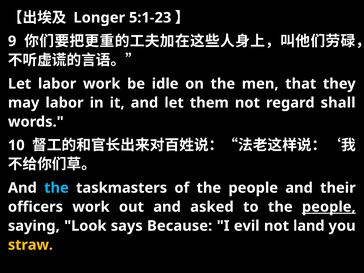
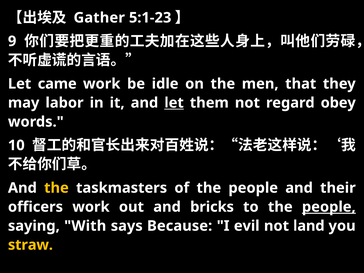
Longer: Longer -> Gather
Let labor: labor -> came
let at (174, 103) underline: none -> present
shall: shall -> obey
the at (56, 188) colour: light blue -> yellow
asked: asked -> bricks
Look: Look -> With
